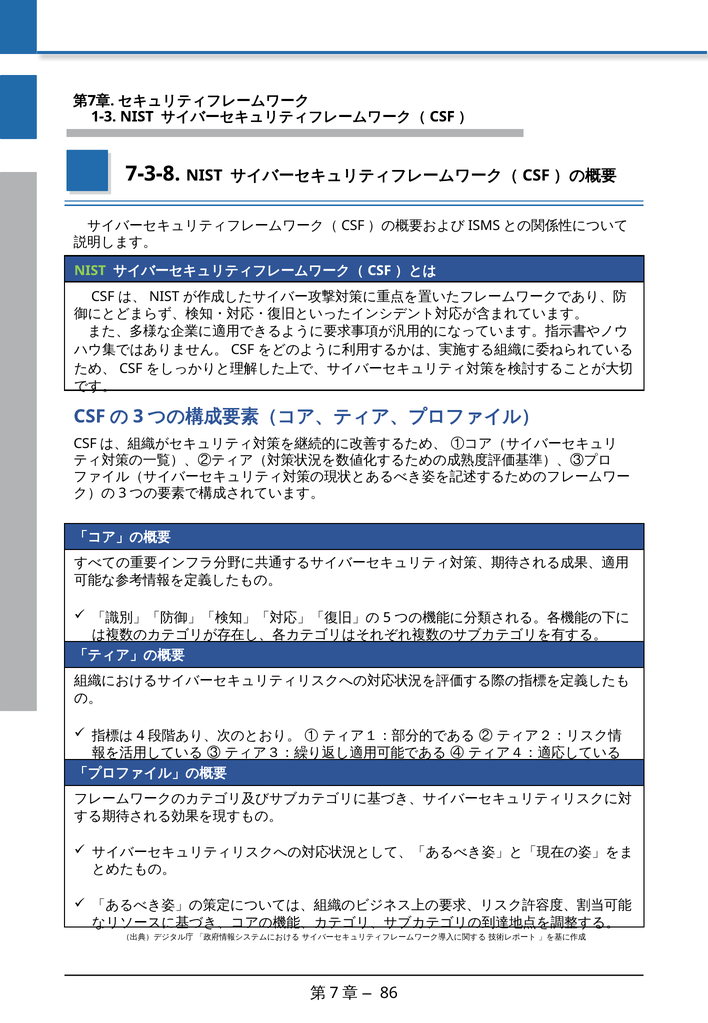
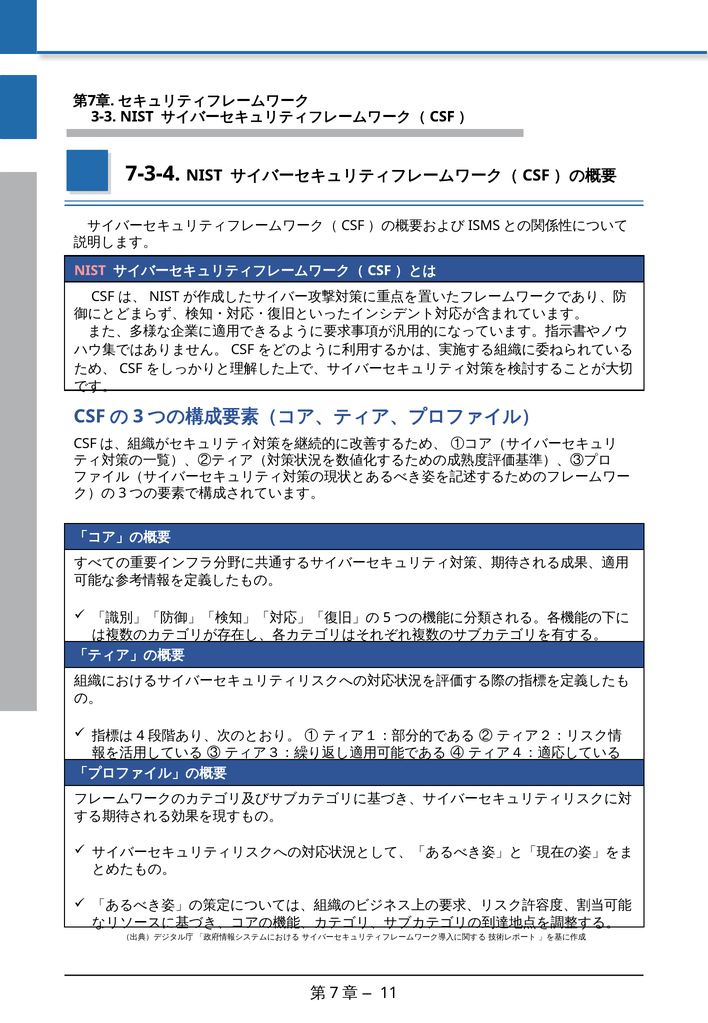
1-3: 1-3 -> 3-3
7-3-8: 7-3-8 -> 7-3-4
NIST at (90, 270) colour: light green -> pink
86: 86 -> 11
